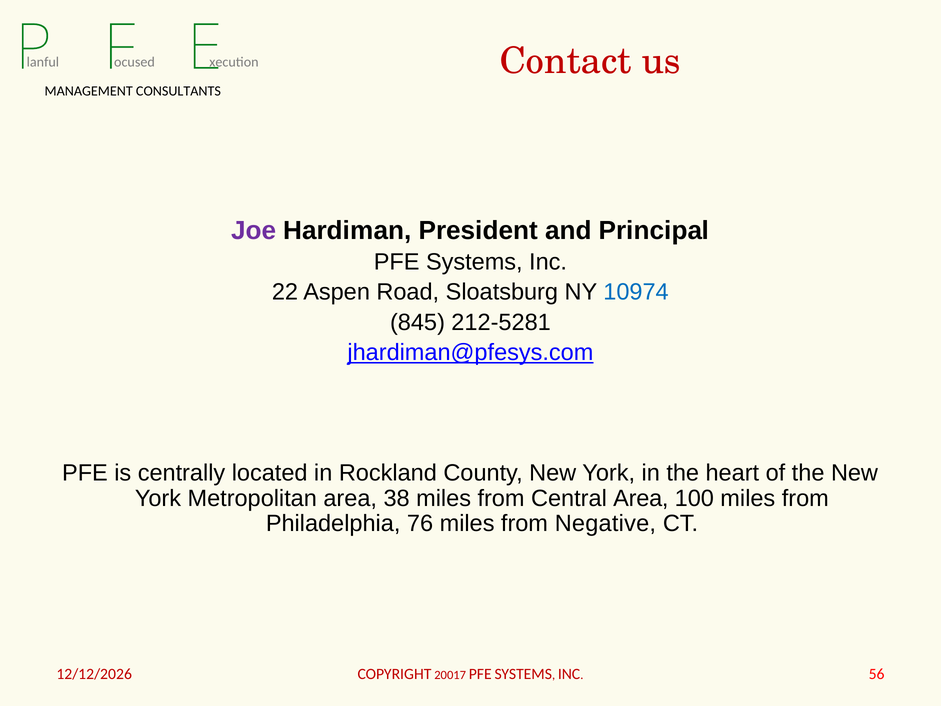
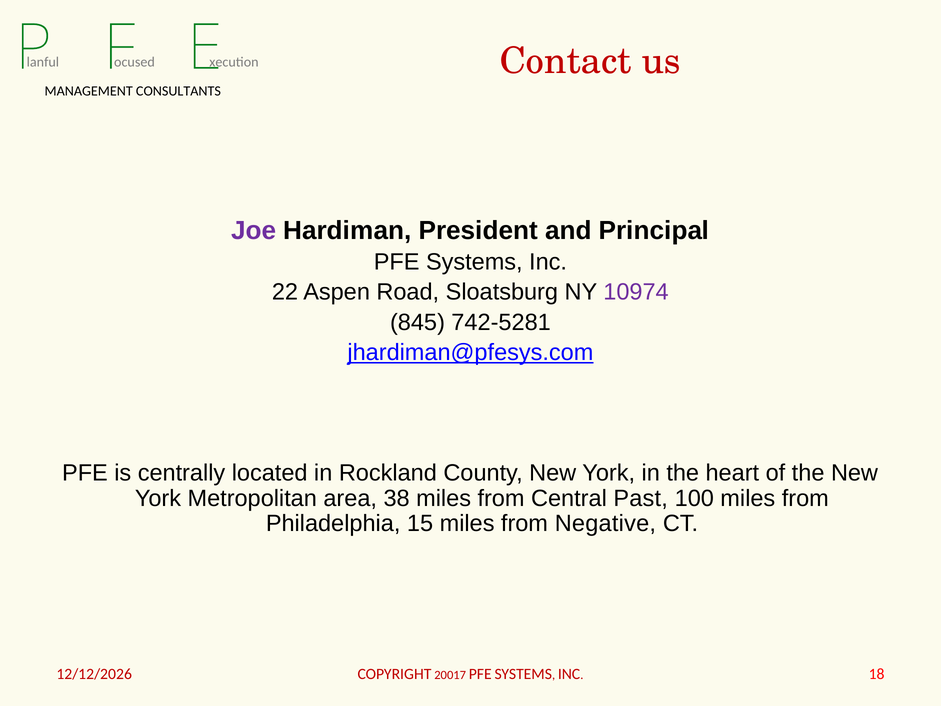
10974 colour: blue -> purple
212-5281: 212-5281 -> 742-5281
Central Area: Area -> Past
76: 76 -> 15
56: 56 -> 18
